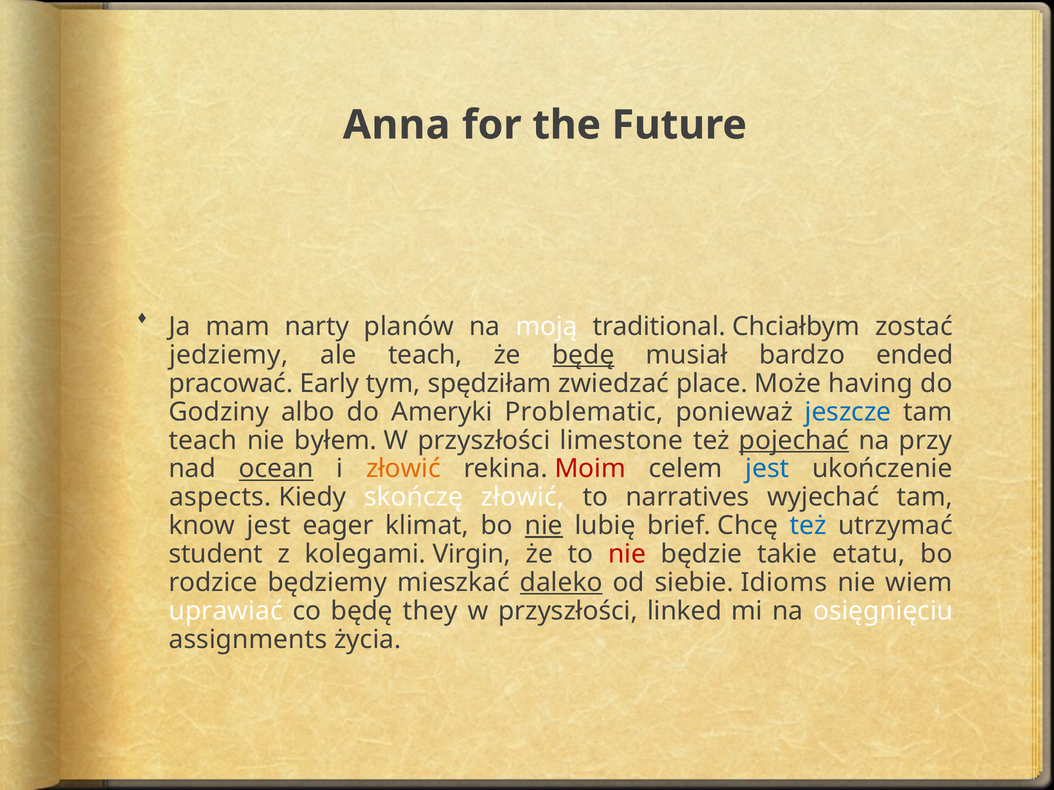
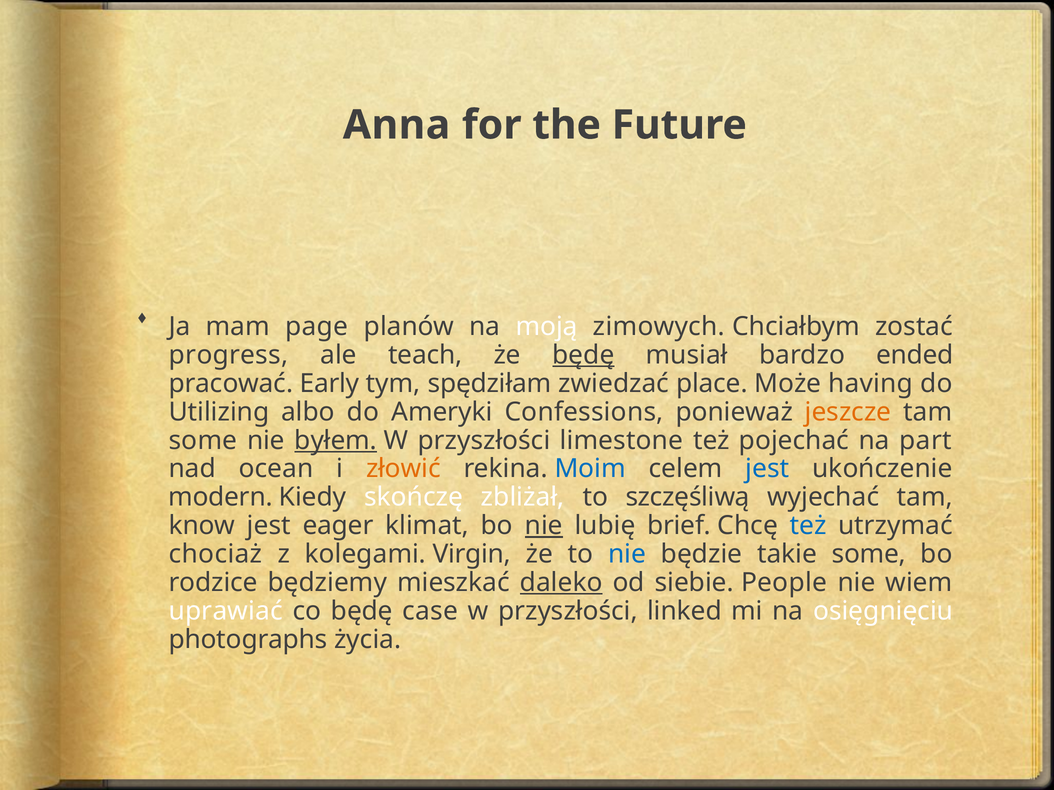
narty: narty -> page
traditional: traditional -> zimowych
jedziemy: jedziemy -> progress
Godziny: Godziny -> Utilizing
Problematic: Problematic -> Confessions
jeszcze colour: blue -> orange
teach at (203, 441): teach -> some
byłem underline: none -> present
pojechać underline: present -> none
przy: przy -> part
ocean underline: present -> none
Moim colour: red -> blue
aspects: aspects -> modern
skończę złowić: złowić -> zbliżał
narratives: narratives -> szczęśliwą
student: student -> chociaż
nie at (627, 554) colour: red -> blue
takie etatu: etatu -> some
Idioms: Idioms -> People
they: they -> case
assignments: assignments -> photographs
